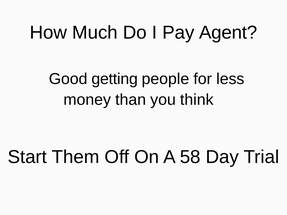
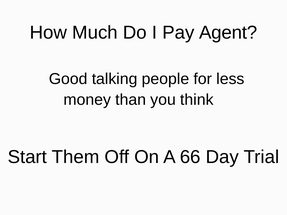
getting: getting -> talking
58: 58 -> 66
